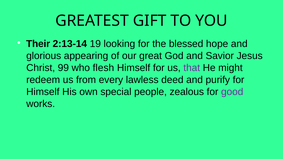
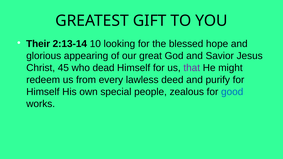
19: 19 -> 10
99: 99 -> 45
flesh: flesh -> dead
good colour: purple -> blue
